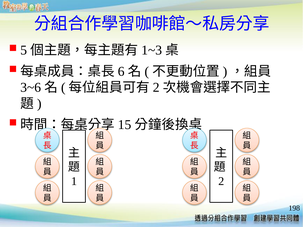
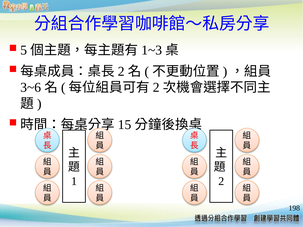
6 at (121, 71): 6 -> 2
